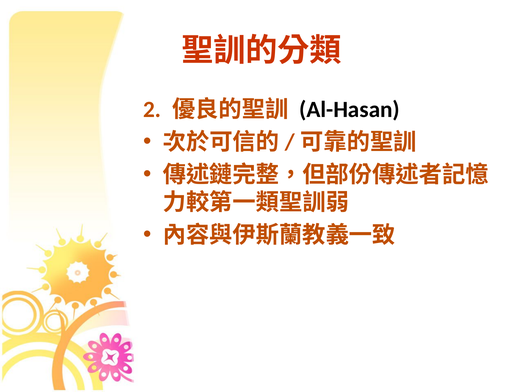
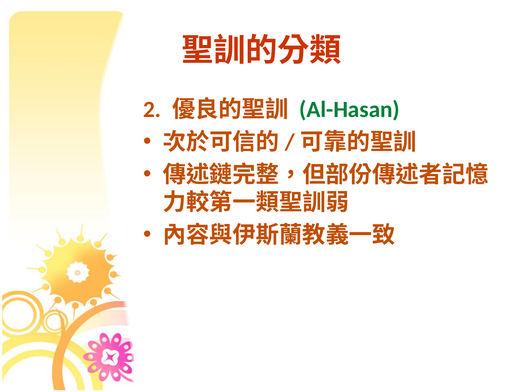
Al-Hasan colour: black -> green
